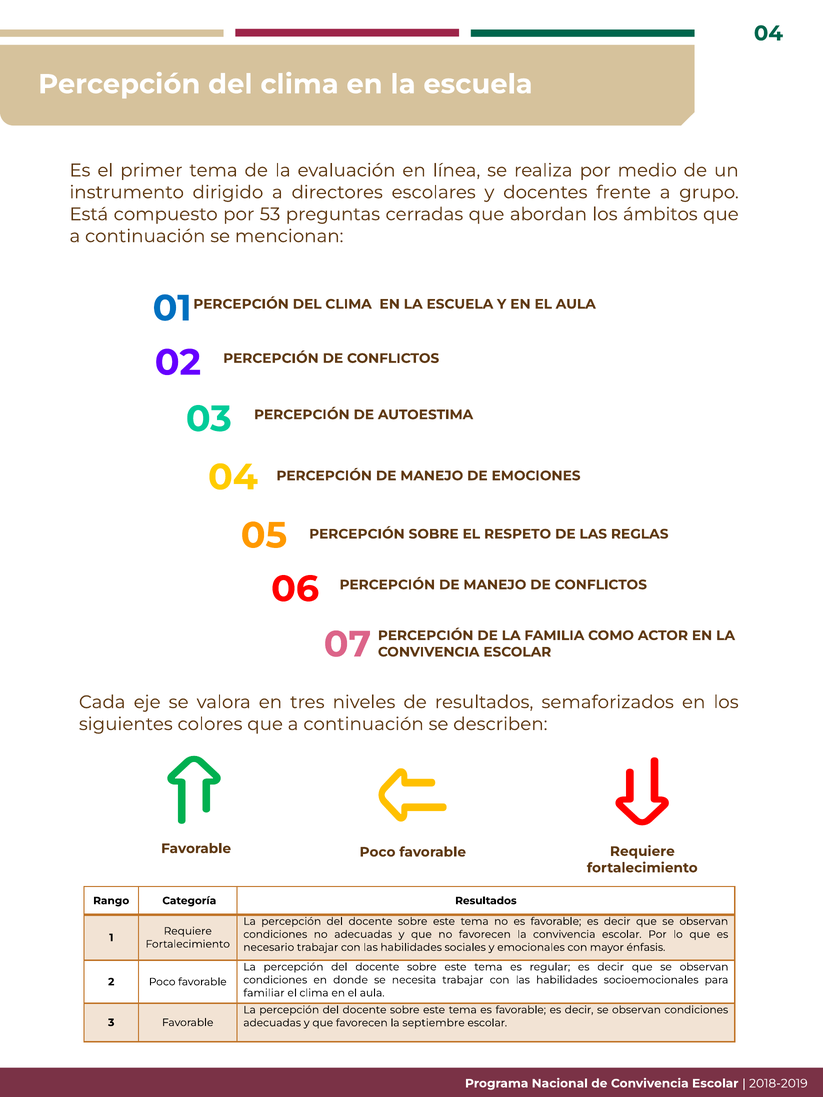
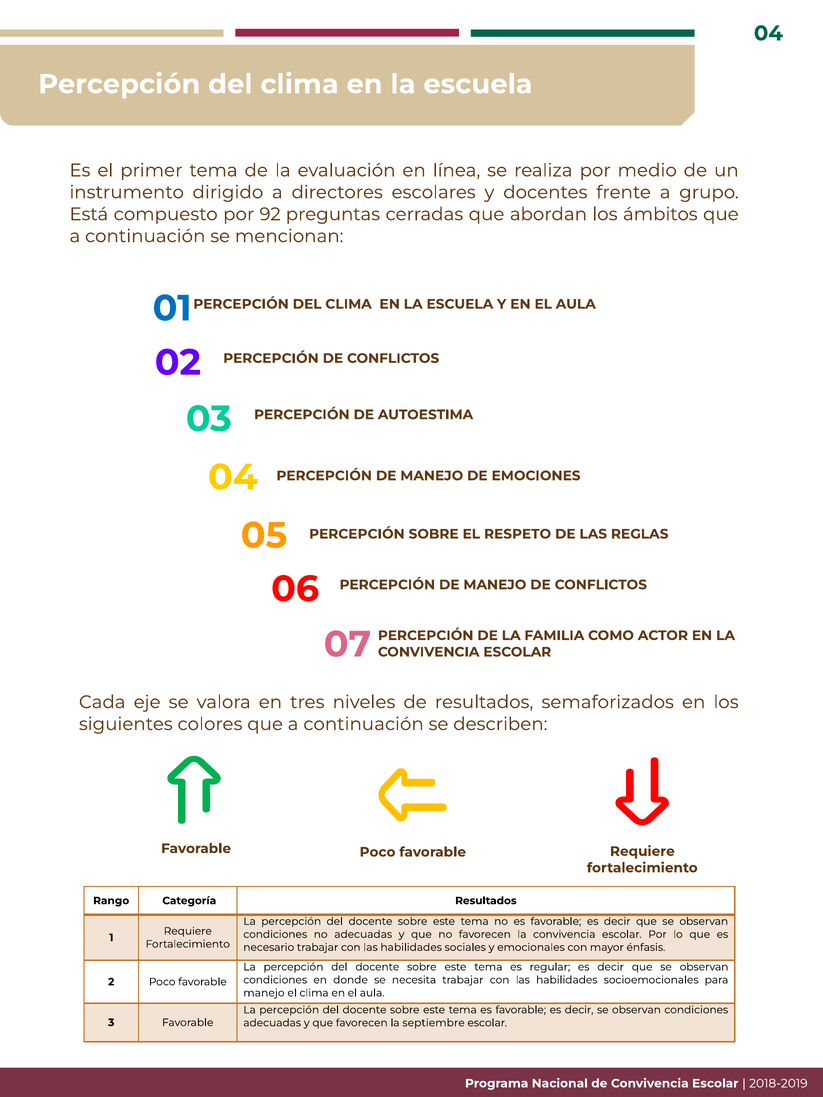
53: 53 -> 92
familiar at (264, 993): familiar -> manejo
